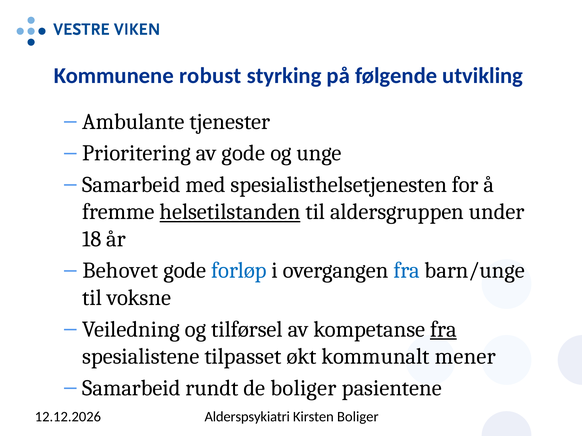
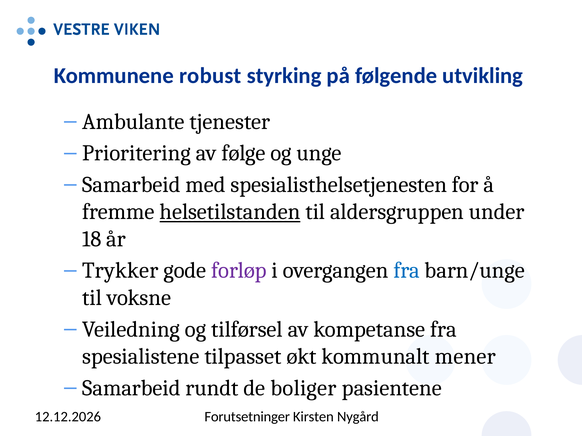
av gode: gode -> følge
Behovet: Behovet -> Trykker
forløp colour: blue -> purple
fra at (443, 330) underline: present -> none
Alderspsykiatri: Alderspsykiatri -> Forutsetninger
Kirsten Boliger: Boliger -> Nygård
